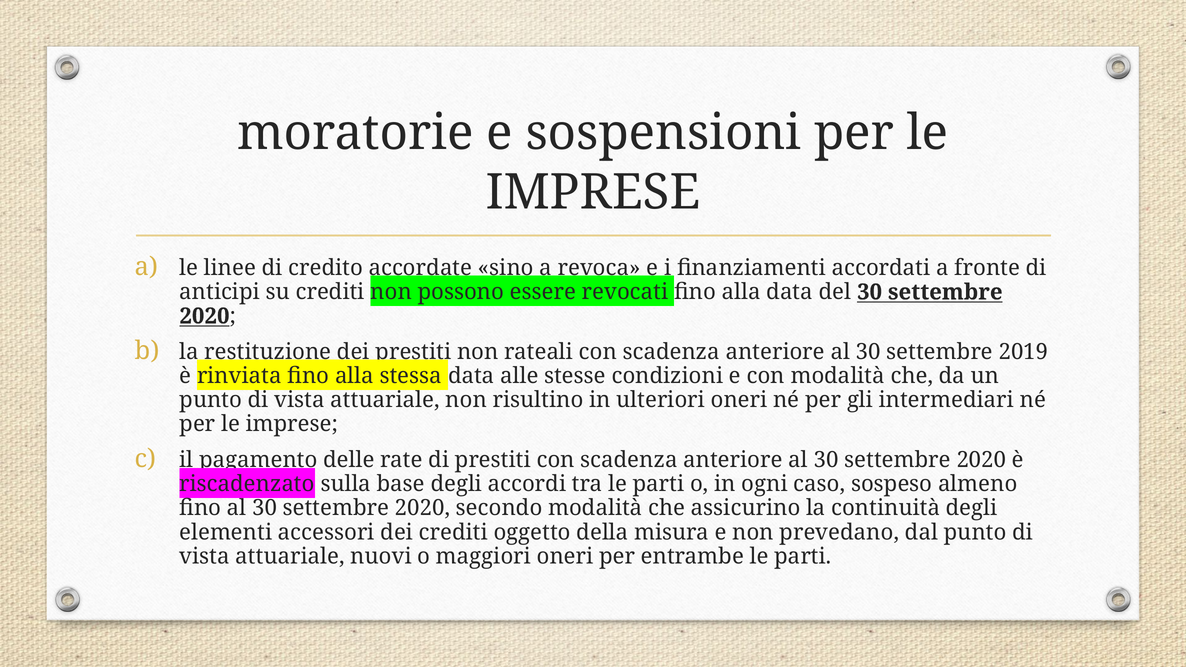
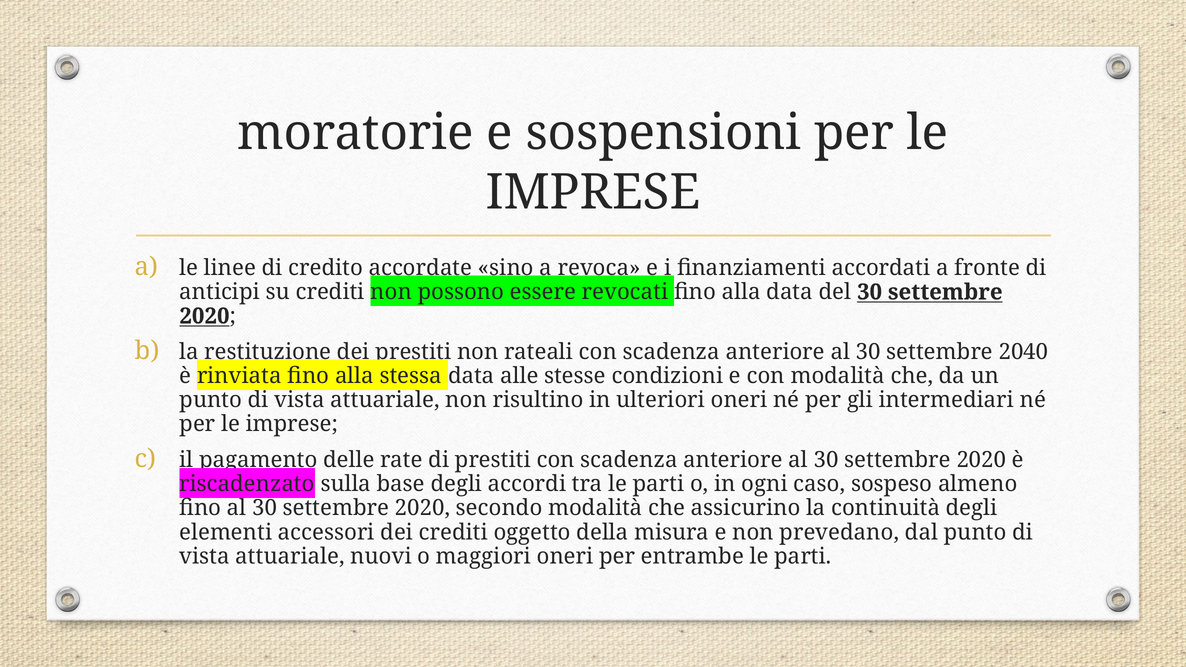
2019: 2019 -> 2040
